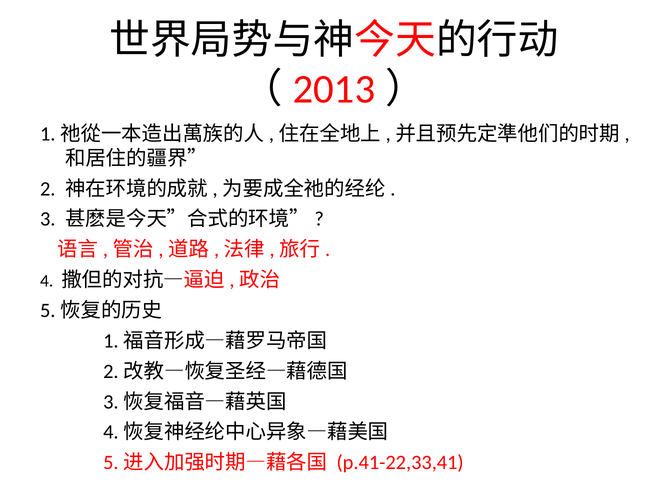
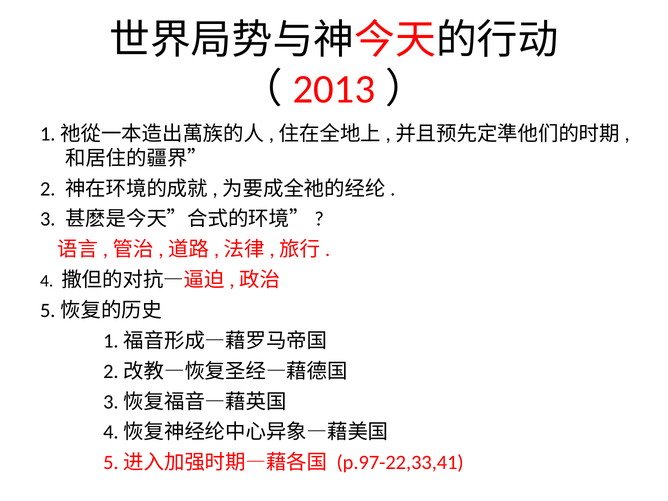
p.41-22,33,41: p.41-22,33,41 -> p.97-22,33,41
